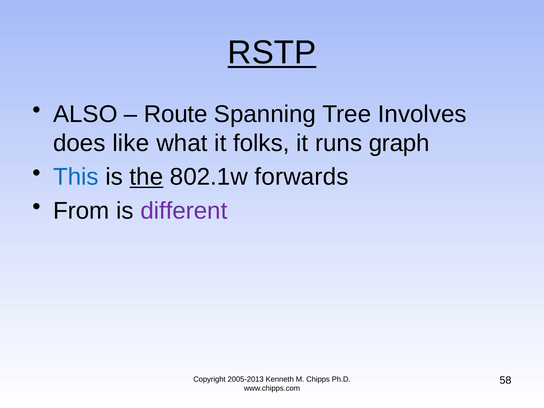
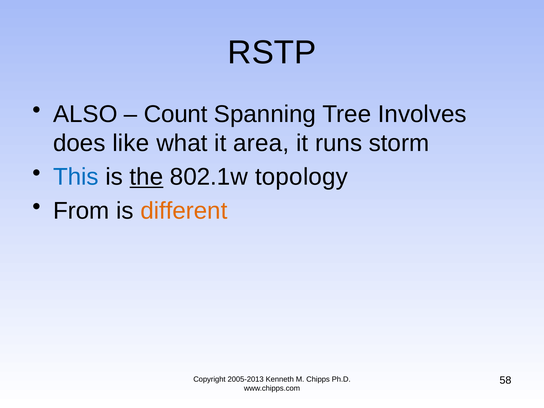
RSTP underline: present -> none
Route: Route -> Count
folks: folks -> area
graph: graph -> storm
forwards: forwards -> topology
different colour: purple -> orange
